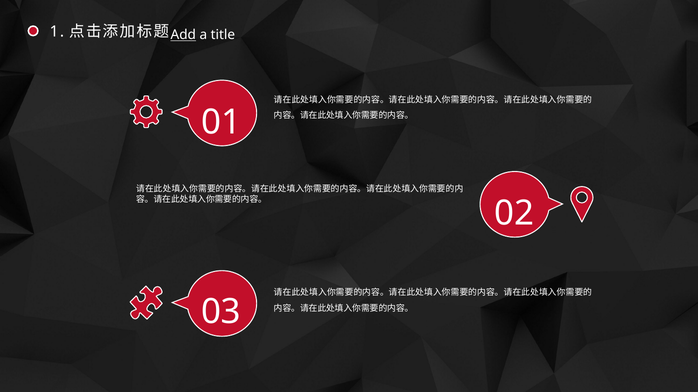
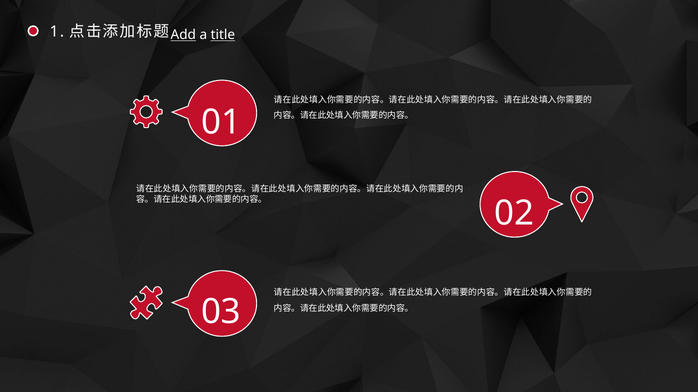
title underline: none -> present
